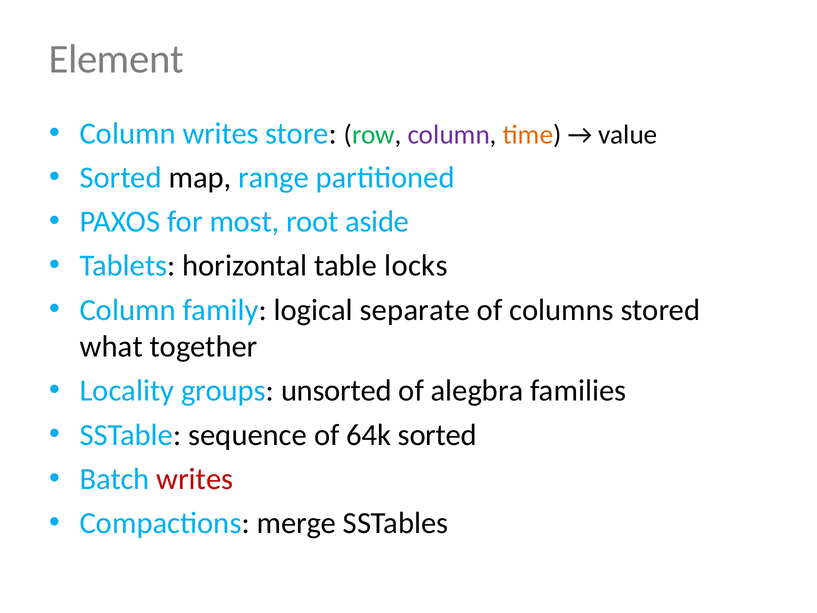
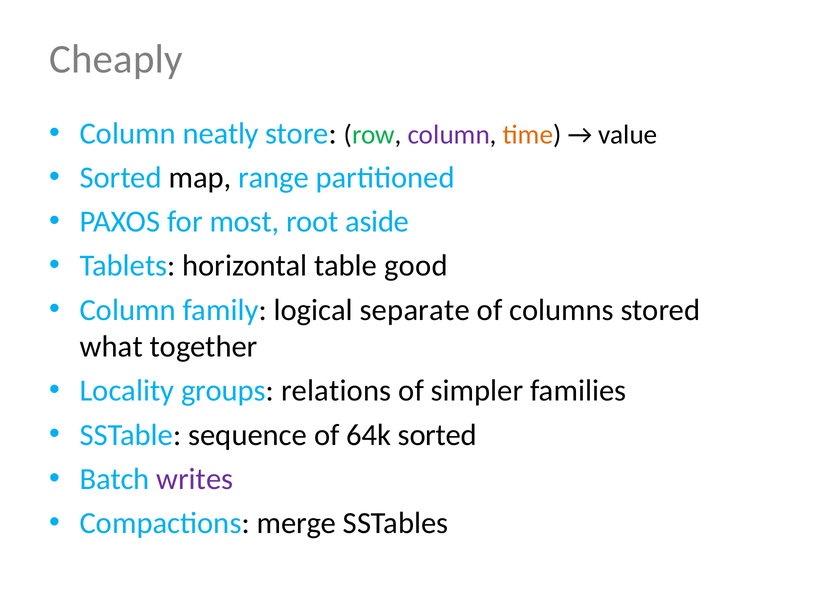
Element: Element -> Cheaply
Column writes: writes -> neatly
locks: locks -> good
unsorted: unsorted -> relations
alegbra: alegbra -> simpler
writes at (195, 479) colour: red -> purple
